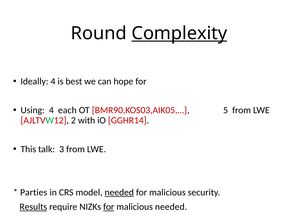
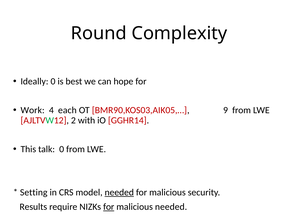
Complexity underline: present -> none
Ideally 4: 4 -> 0
Using: Using -> Work
5: 5 -> 9
talk 3: 3 -> 0
Parties: Parties -> Setting
Results underline: present -> none
